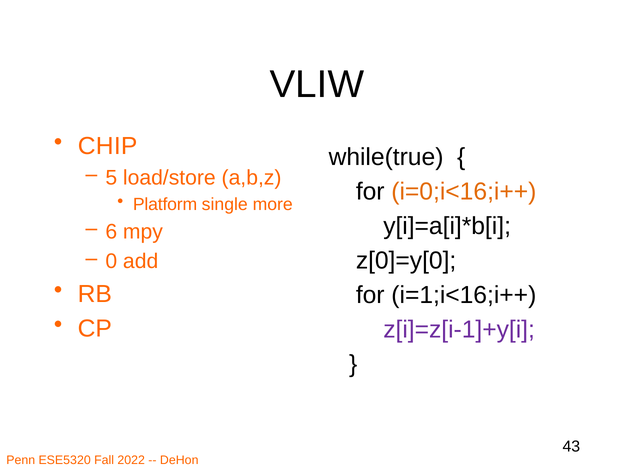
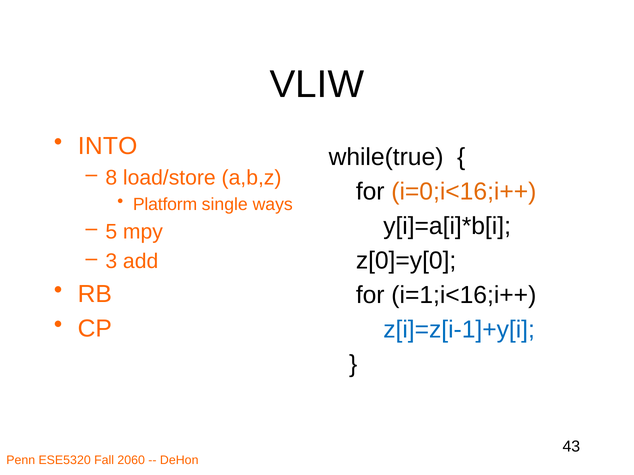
CHIP: CHIP -> INTO
5: 5 -> 8
more: more -> ways
6: 6 -> 5
0: 0 -> 3
z[i]=z[i-1]+y[i colour: purple -> blue
2022: 2022 -> 2060
